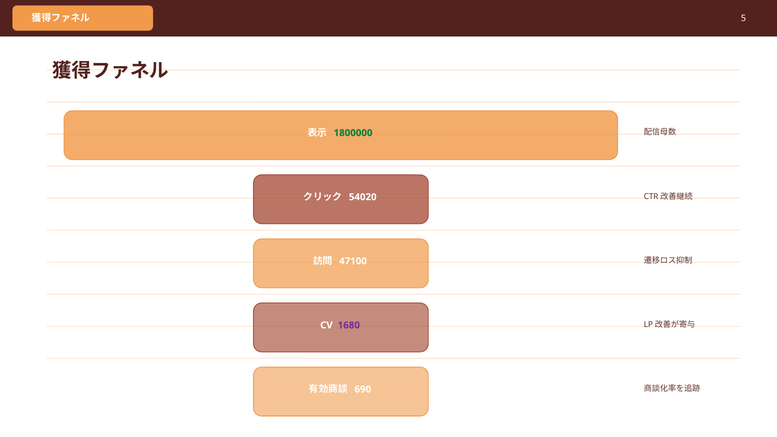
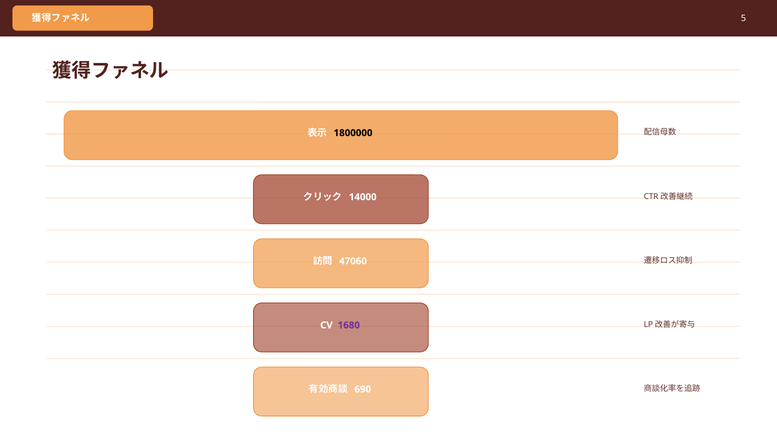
1800000 colour: green -> black
54020: 54020 -> 14000
47100: 47100 -> 47060
